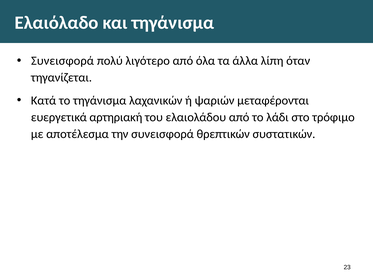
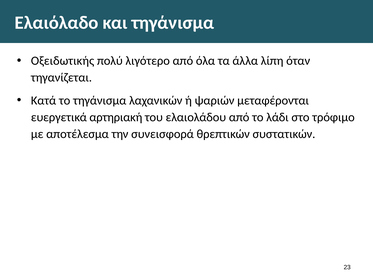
Συνεισφορά at (63, 61): Συνεισφορά -> Οξειδωτικής
